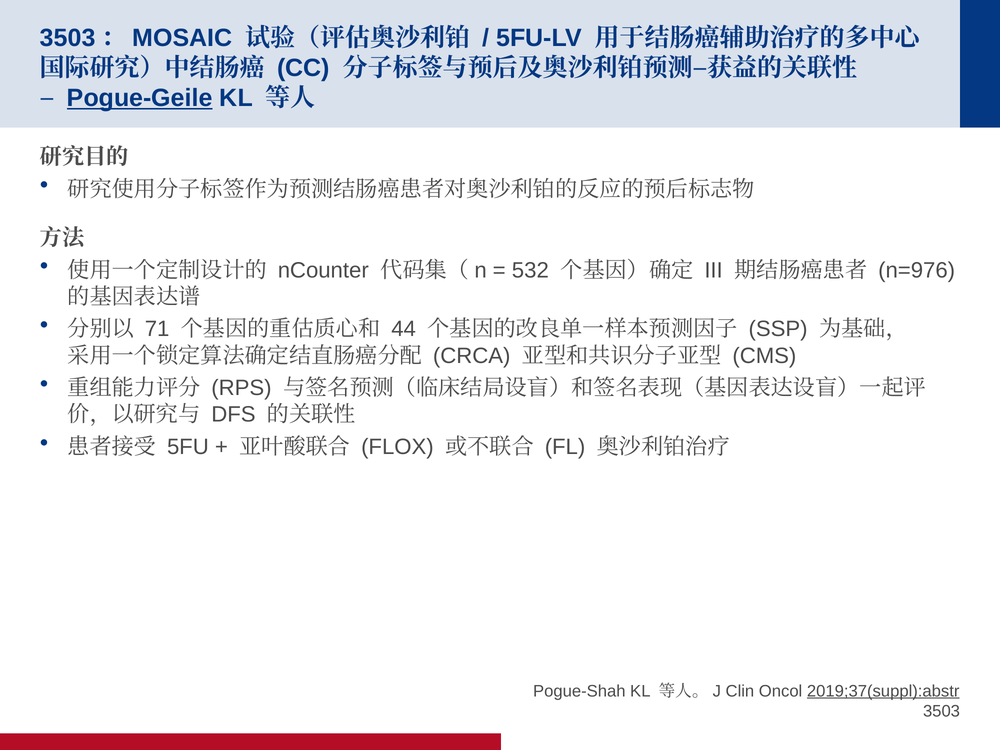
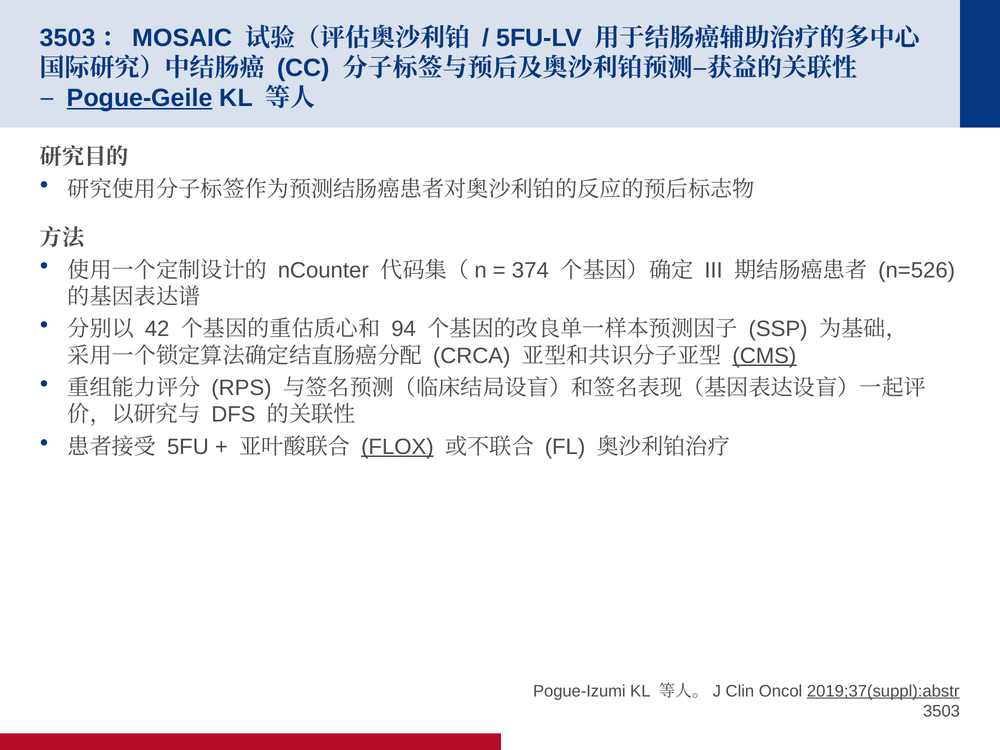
532: 532 -> 374
n=976: n=976 -> n=526
71: 71 -> 42
44: 44 -> 94
CMS underline: none -> present
FLOX underline: none -> present
Pogue-Shah: Pogue-Shah -> Pogue-Izumi
